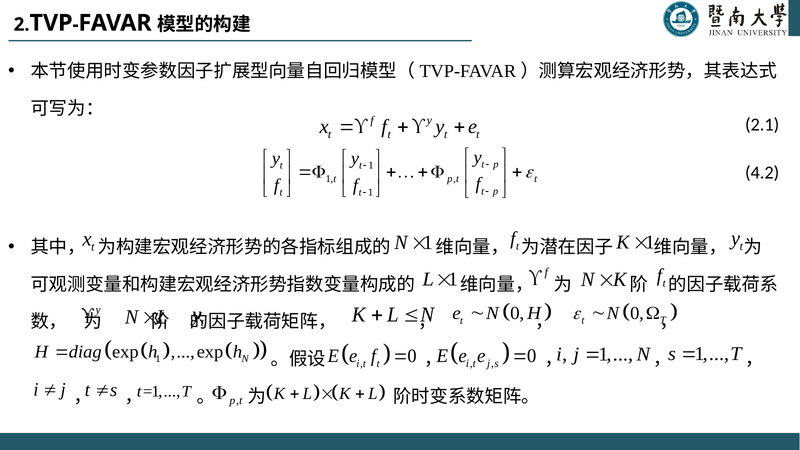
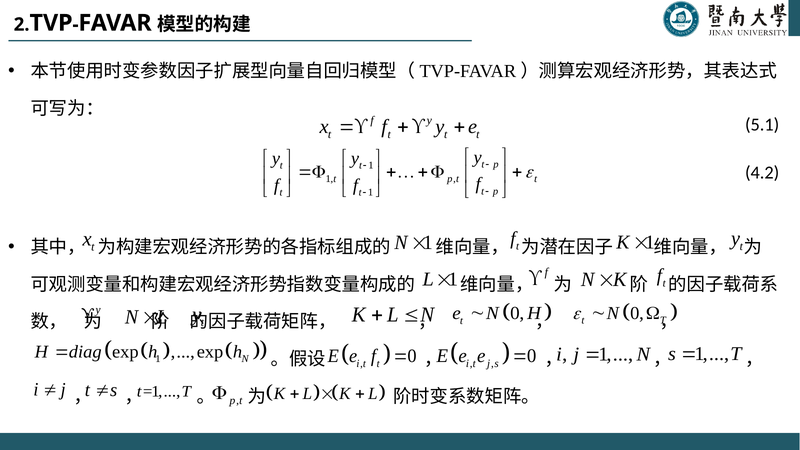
2.1: 2.1 -> 5.1
